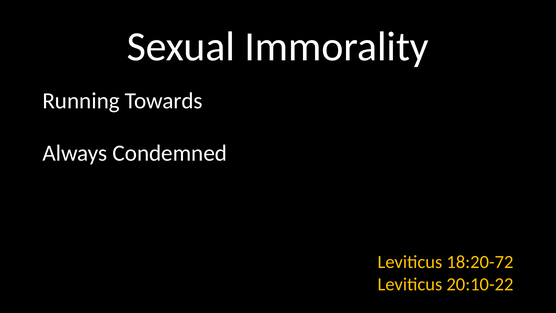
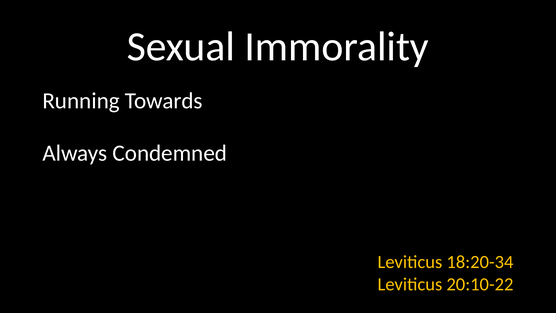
18:20-72: 18:20-72 -> 18:20-34
